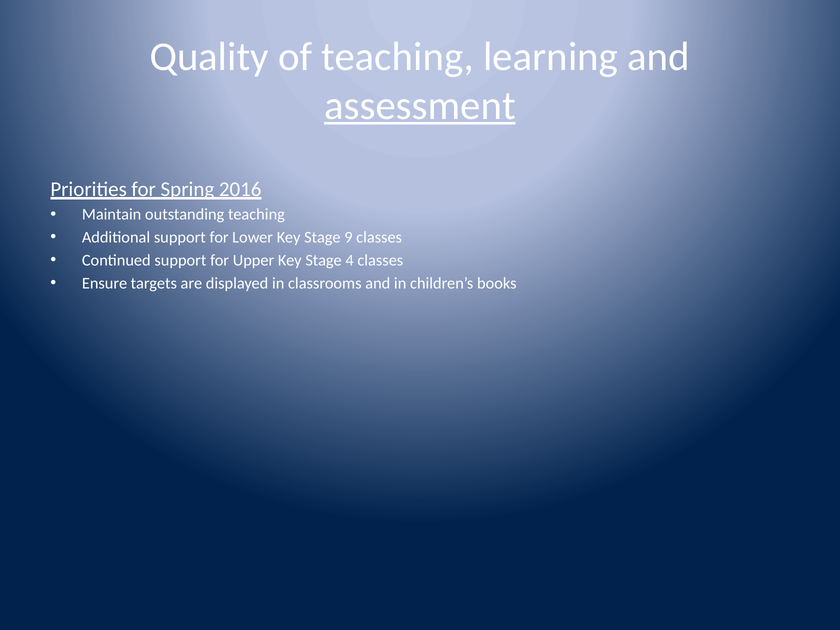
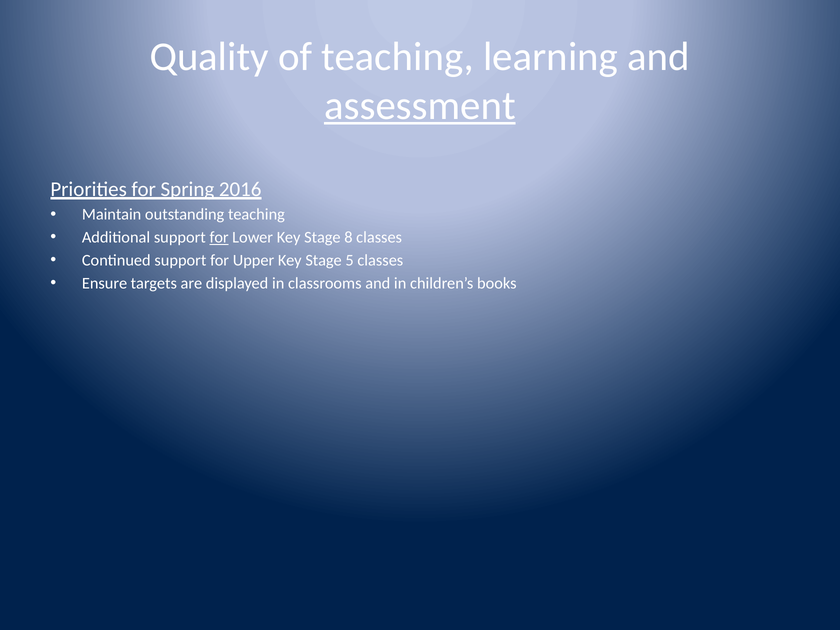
for at (219, 237) underline: none -> present
9: 9 -> 8
4: 4 -> 5
